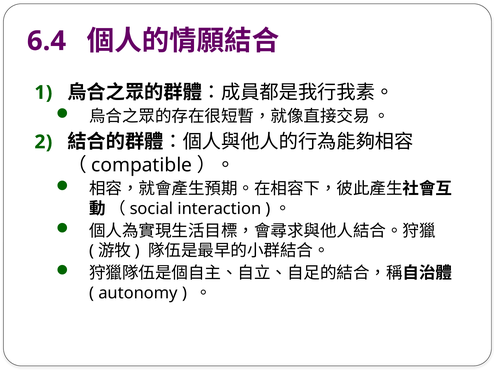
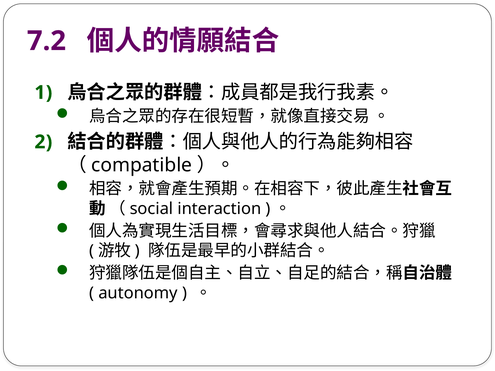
6.4: 6.4 -> 7.2
